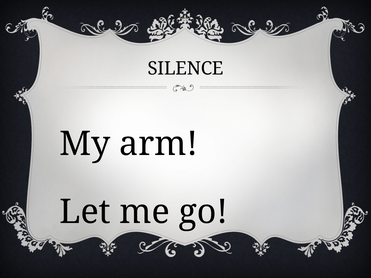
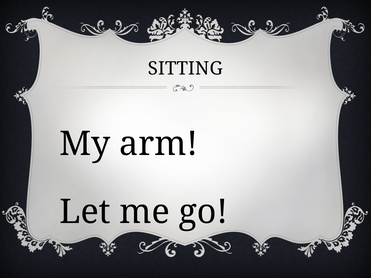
SILENCE: SILENCE -> SITTING
